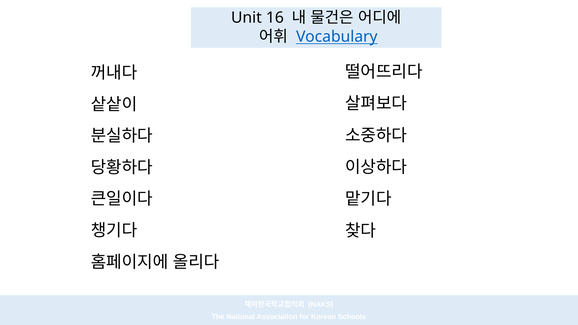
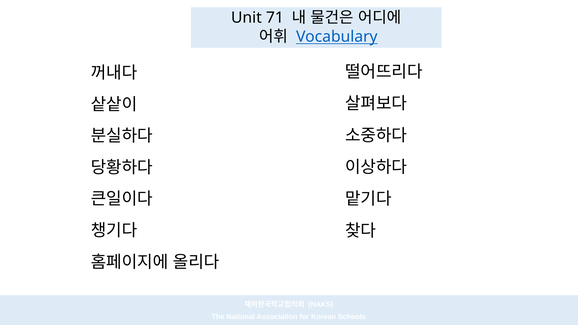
16: 16 -> 71
